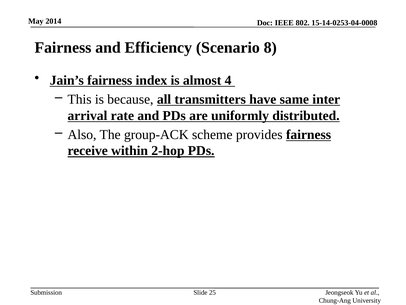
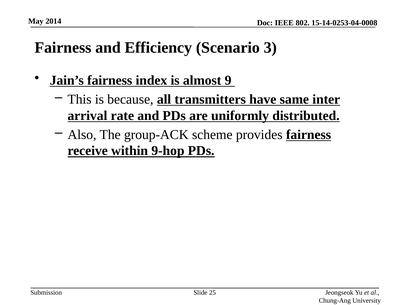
8: 8 -> 3
4: 4 -> 9
2-hop: 2-hop -> 9-hop
